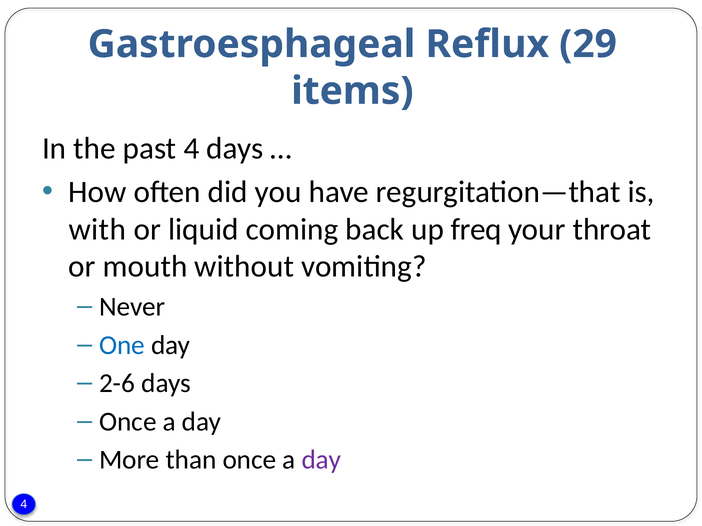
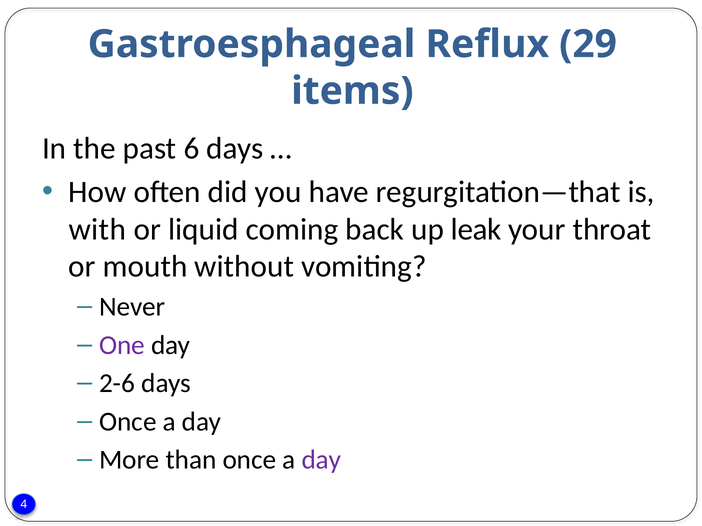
past 4: 4 -> 6
freq: freq -> leak
One colour: blue -> purple
